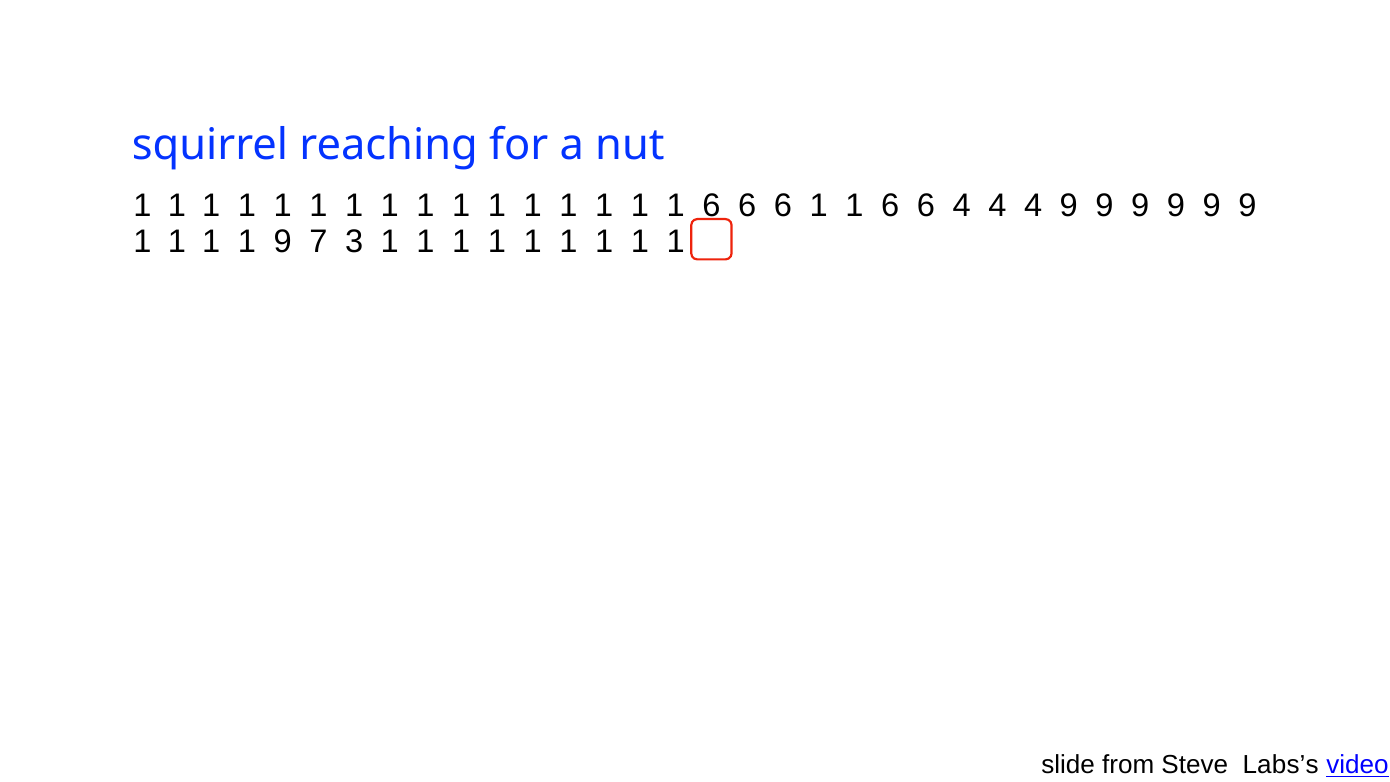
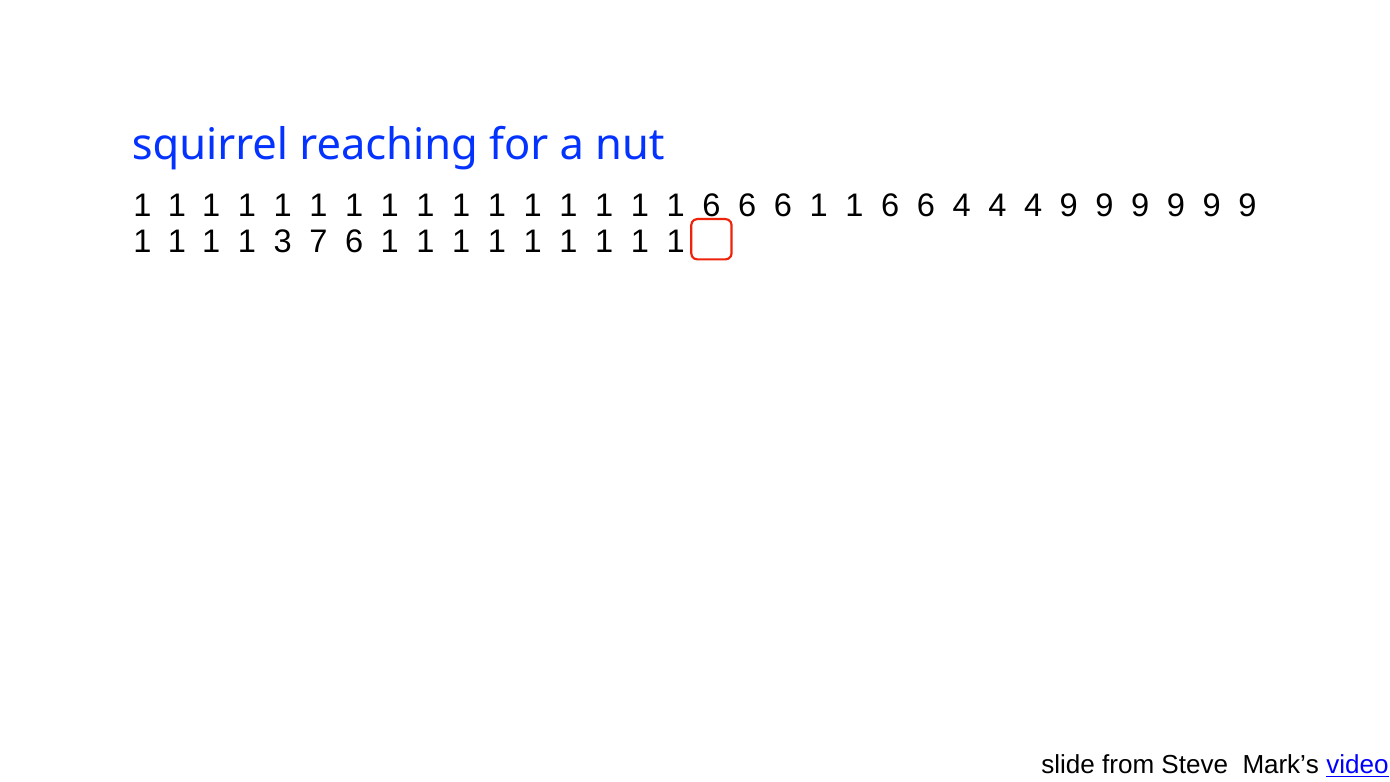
1 9: 9 -> 3
7 3: 3 -> 6
Labs’s: Labs’s -> Mark’s
